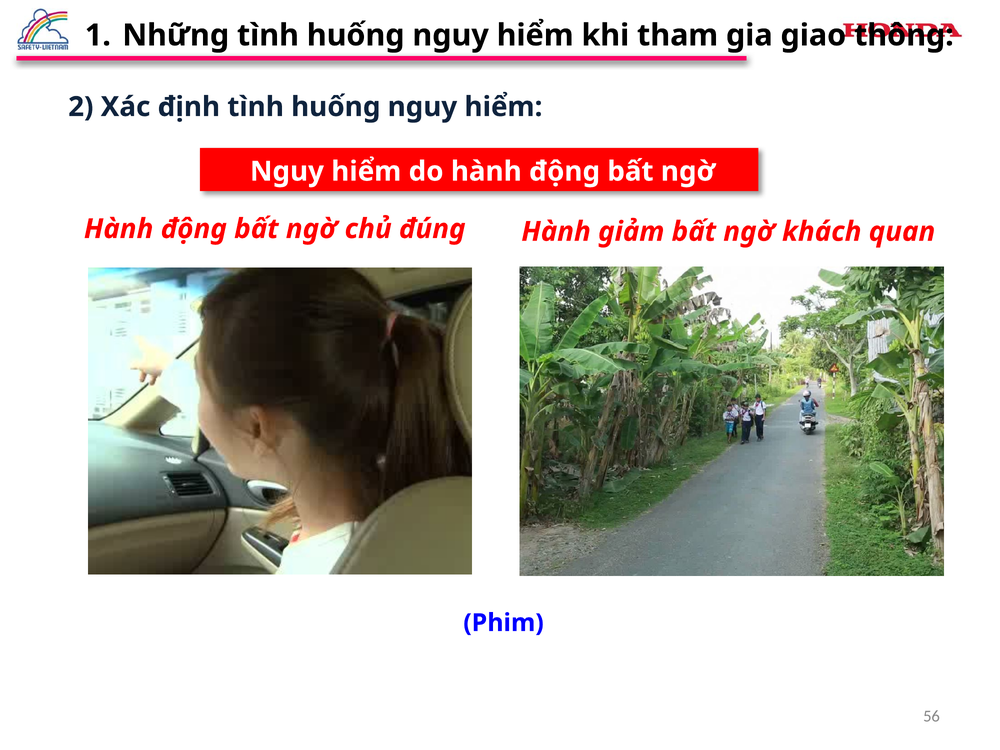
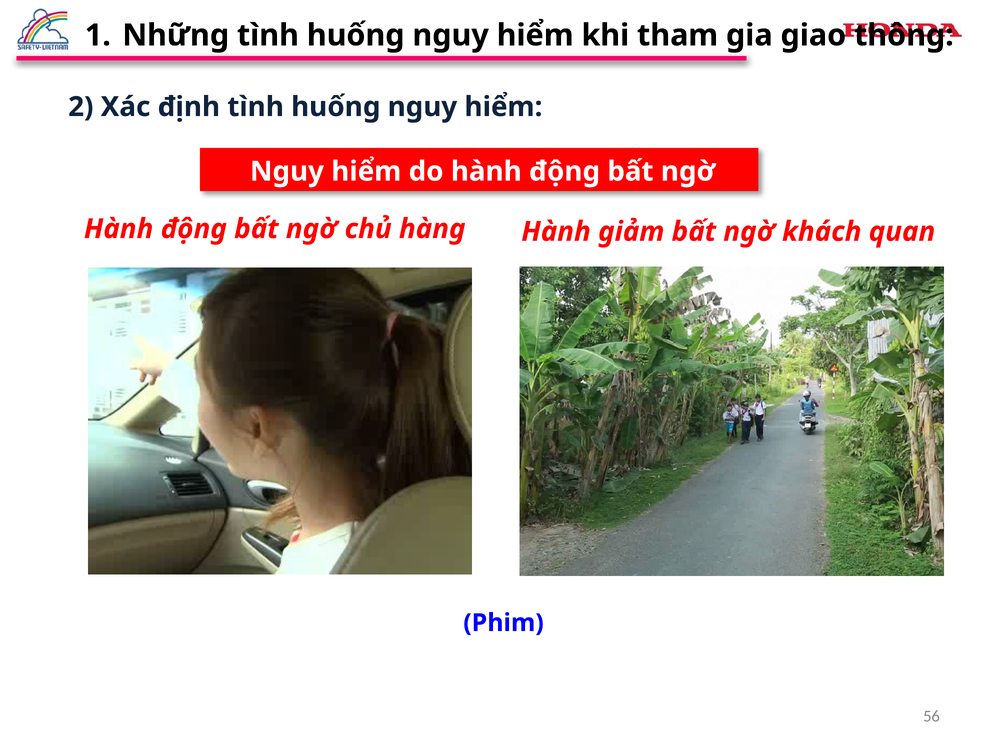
đúng: đúng -> hàng
